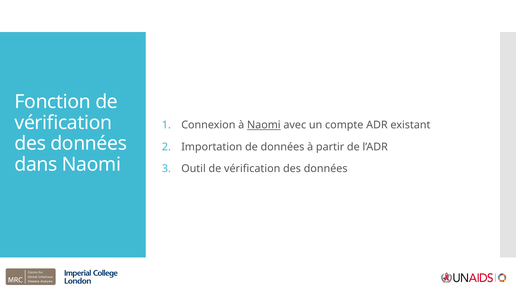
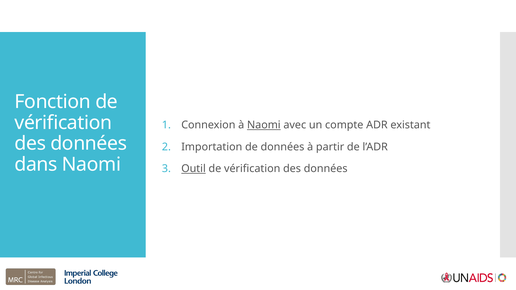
Outil underline: none -> present
